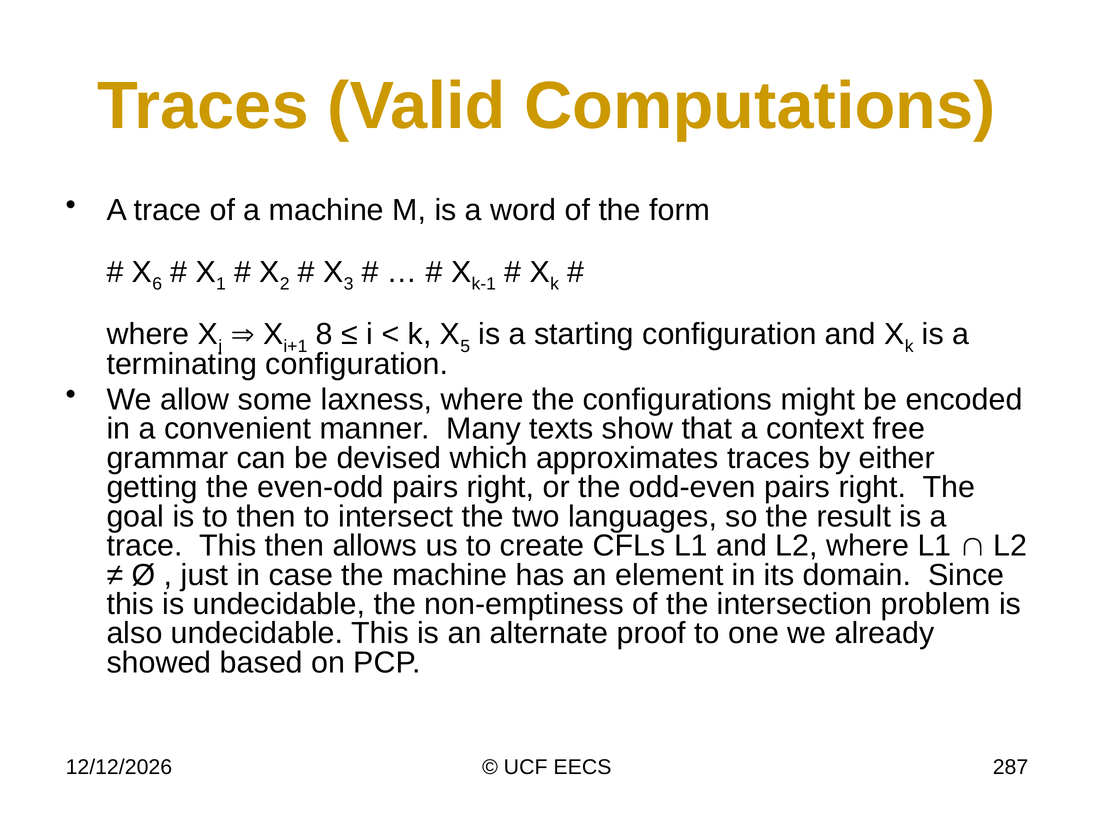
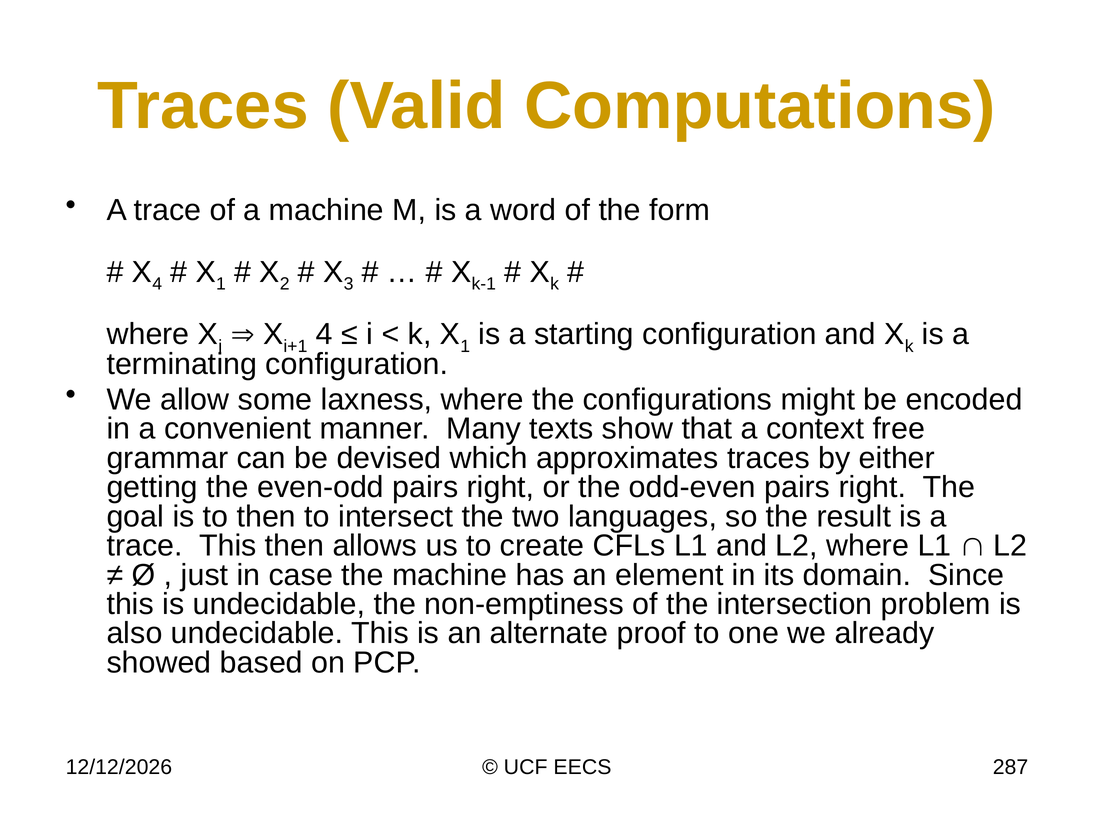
6 at (157, 284): 6 -> 4
8 at (324, 334): 8 -> 4
5 at (465, 346): 5 -> 1
